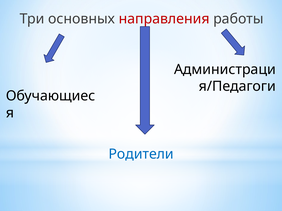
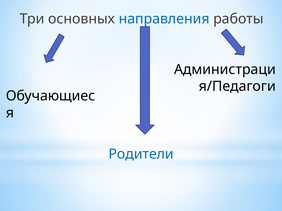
направления colour: red -> blue
